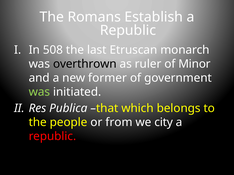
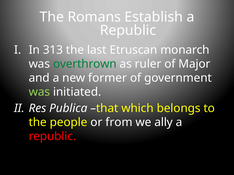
508: 508 -> 313
overthrown colour: black -> green
Minor: Minor -> Major
city: city -> ally
